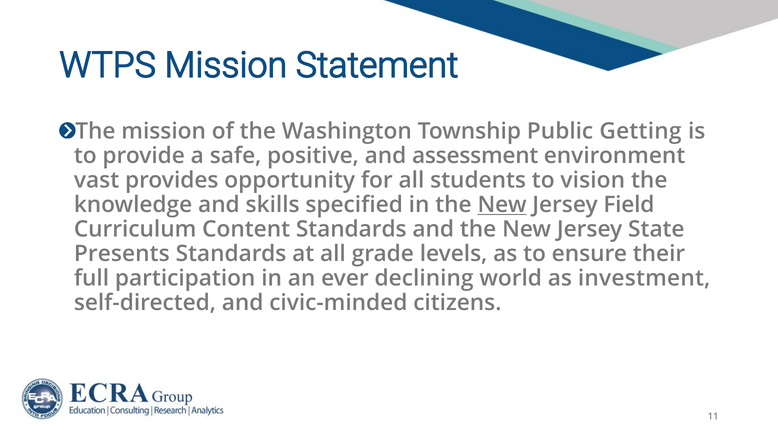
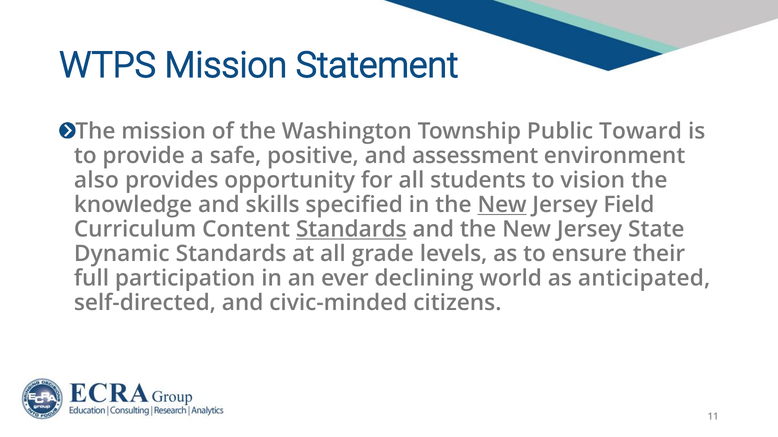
Getting: Getting -> Toward
vast: vast -> also
Standards at (351, 230) underline: none -> present
Presents: Presents -> Dynamic
investment: investment -> anticipated
